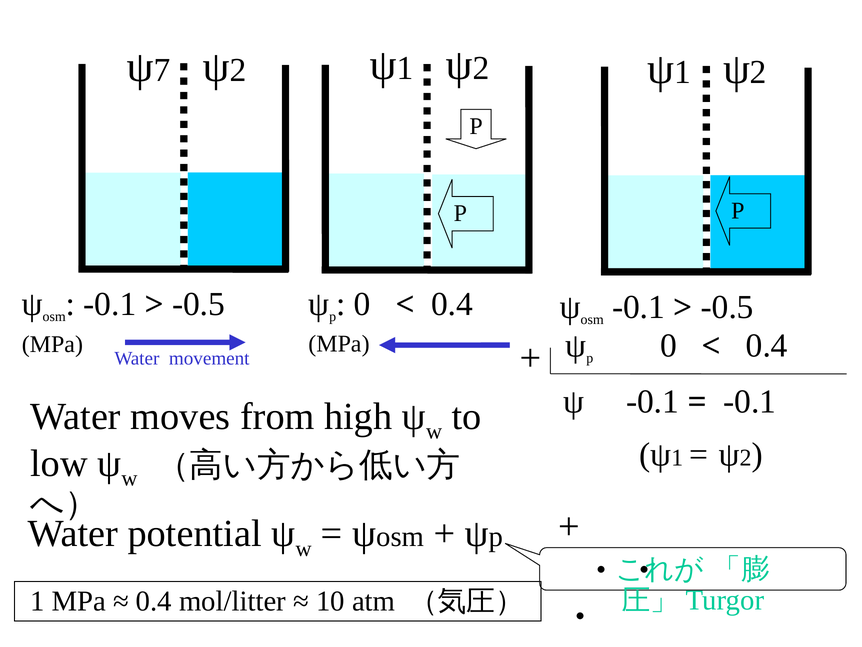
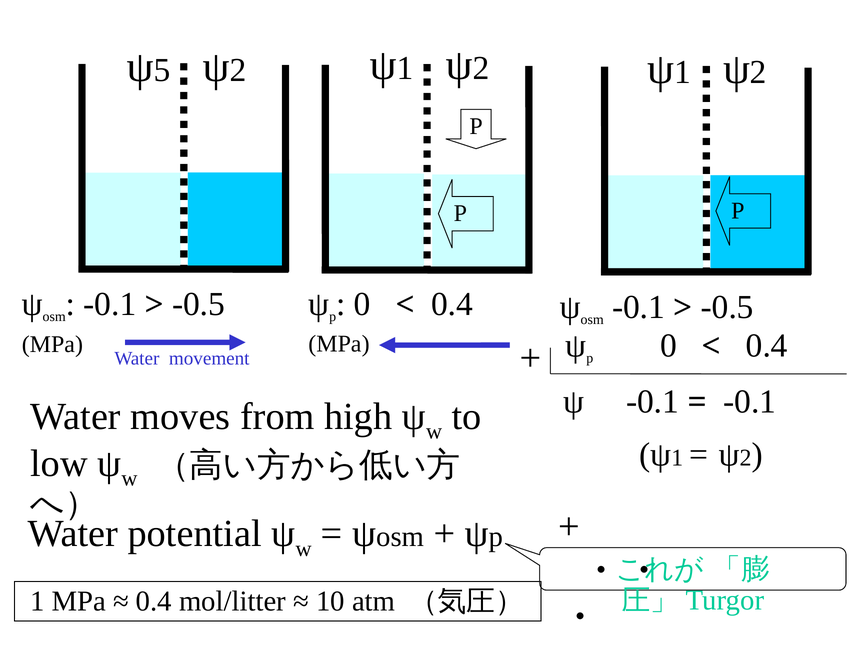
7: 7 -> 5
